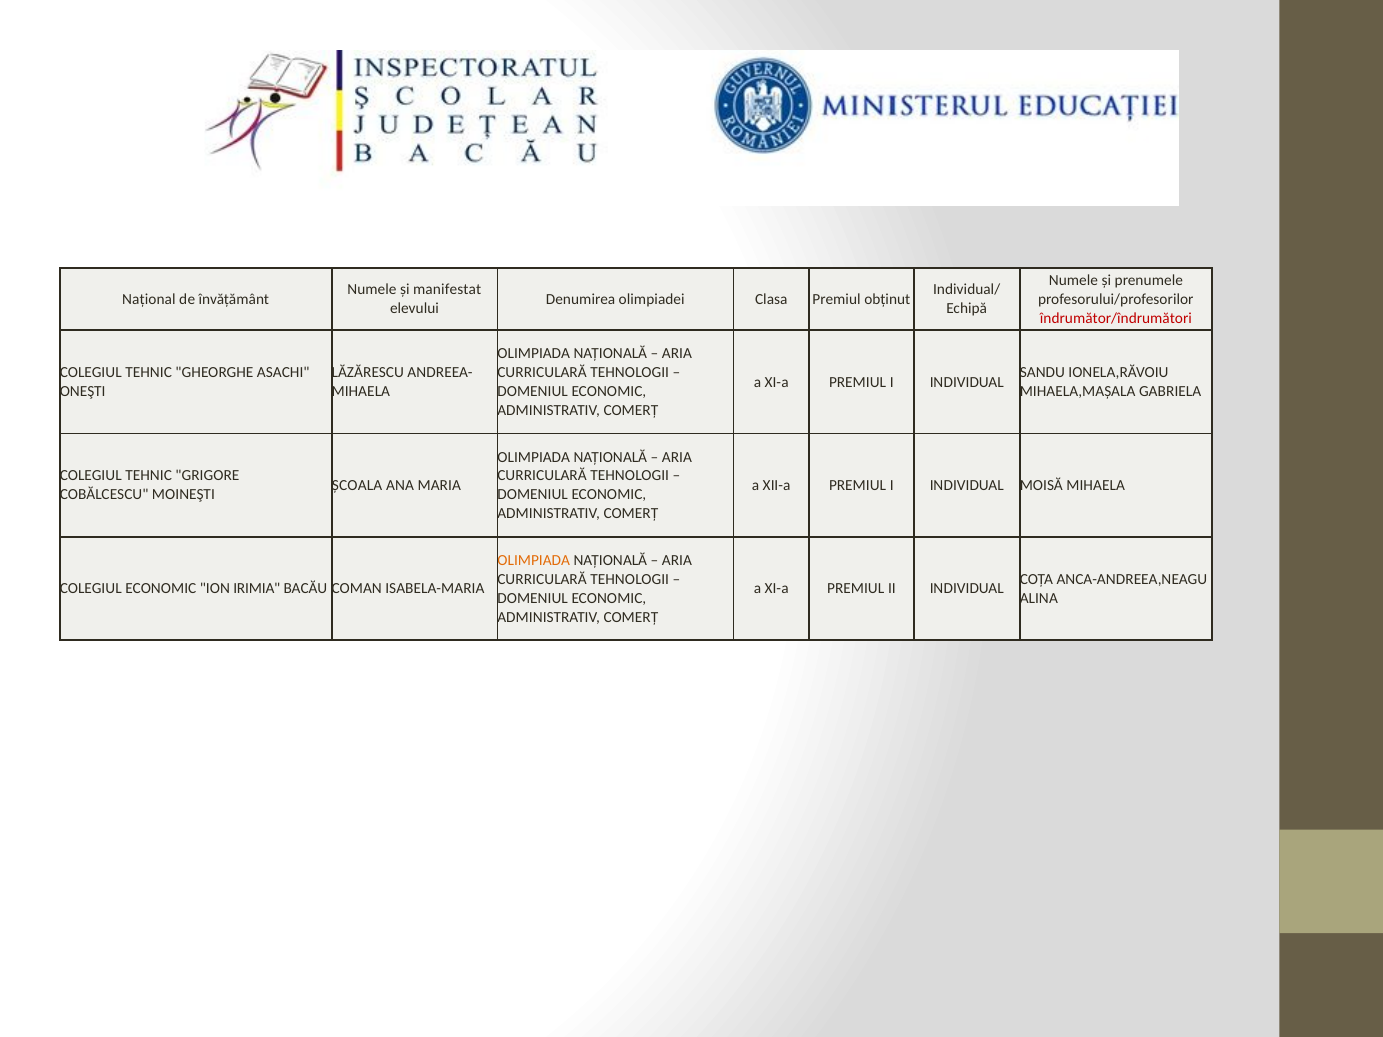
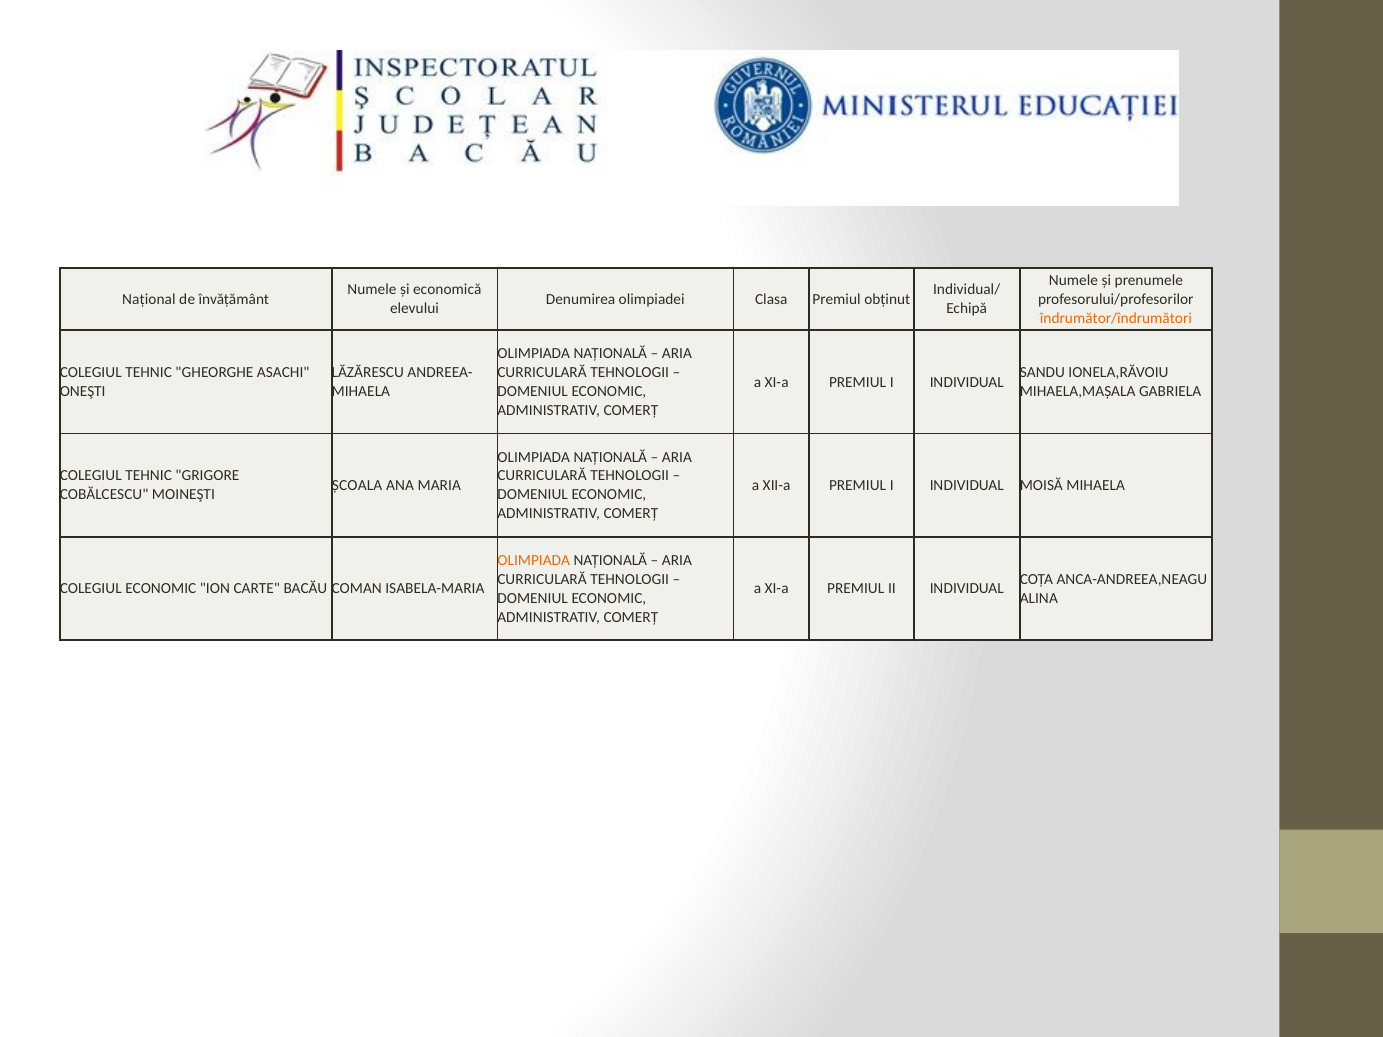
manifestat: manifestat -> economică
îndrumător/îndrumători colour: red -> orange
IRIMIA: IRIMIA -> CARTE
